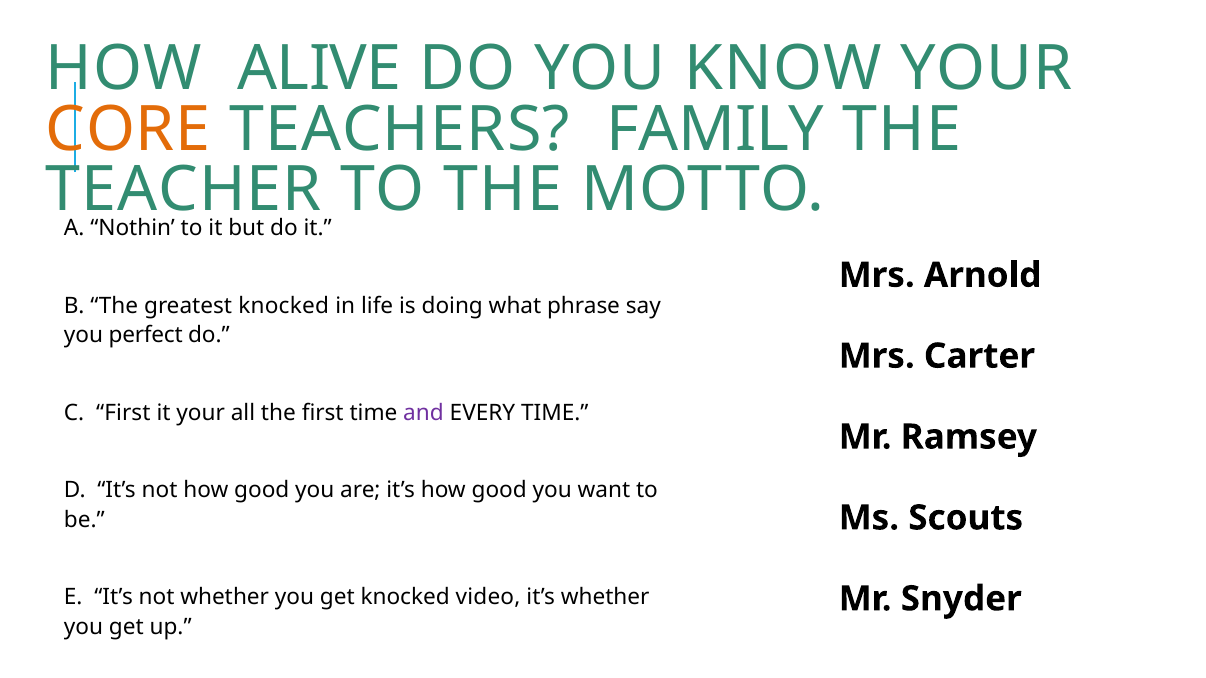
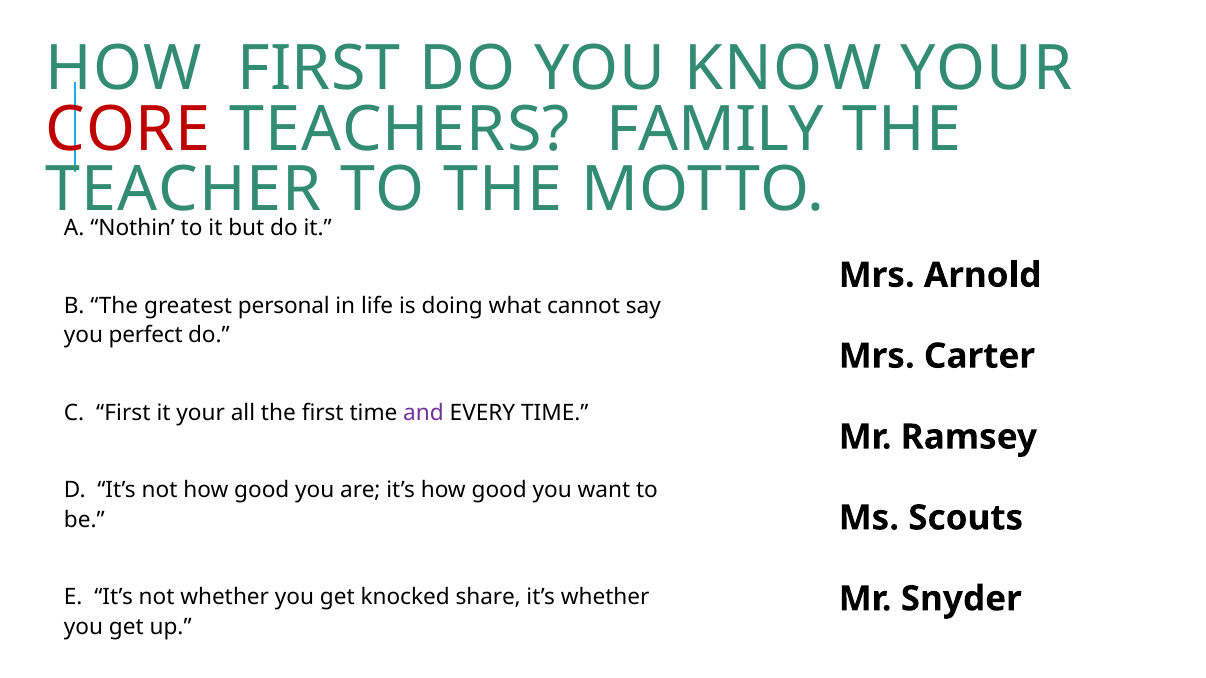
HOW ALIVE: ALIVE -> FIRST
CORE colour: orange -> red
greatest knocked: knocked -> personal
phrase: phrase -> cannot
video: video -> share
